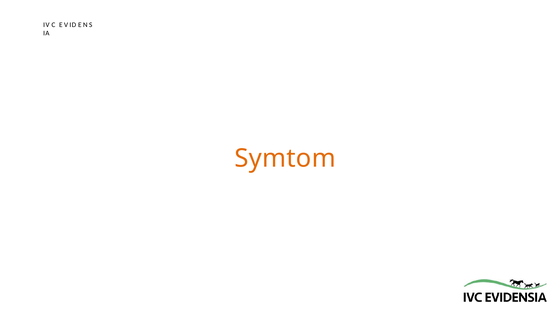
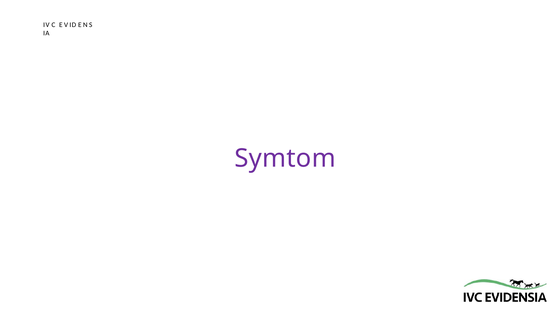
Symtom colour: orange -> purple
